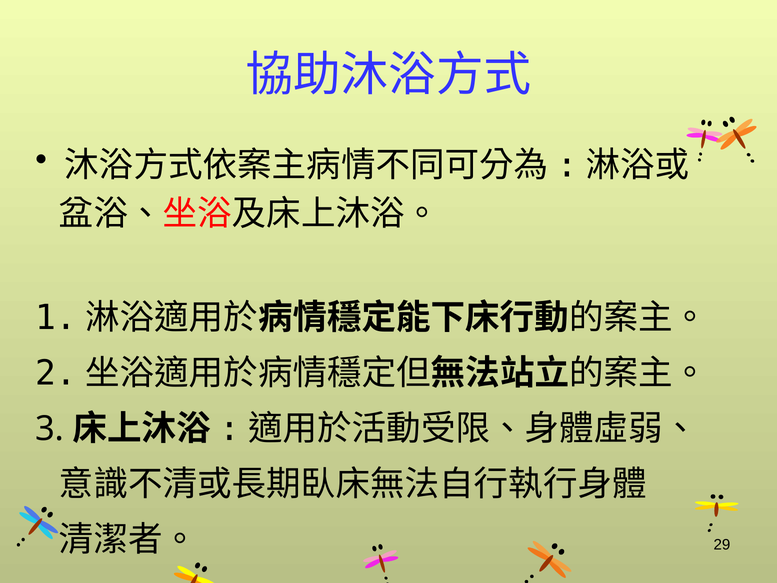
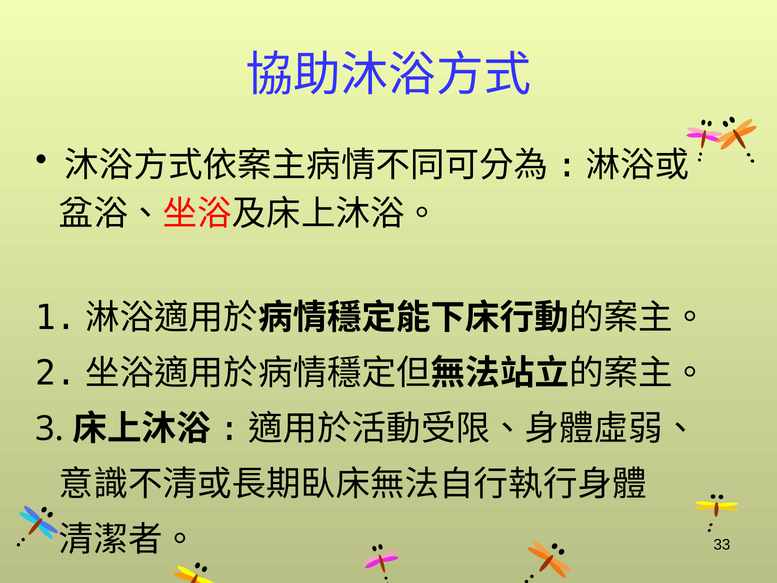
29: 29 -> 33
